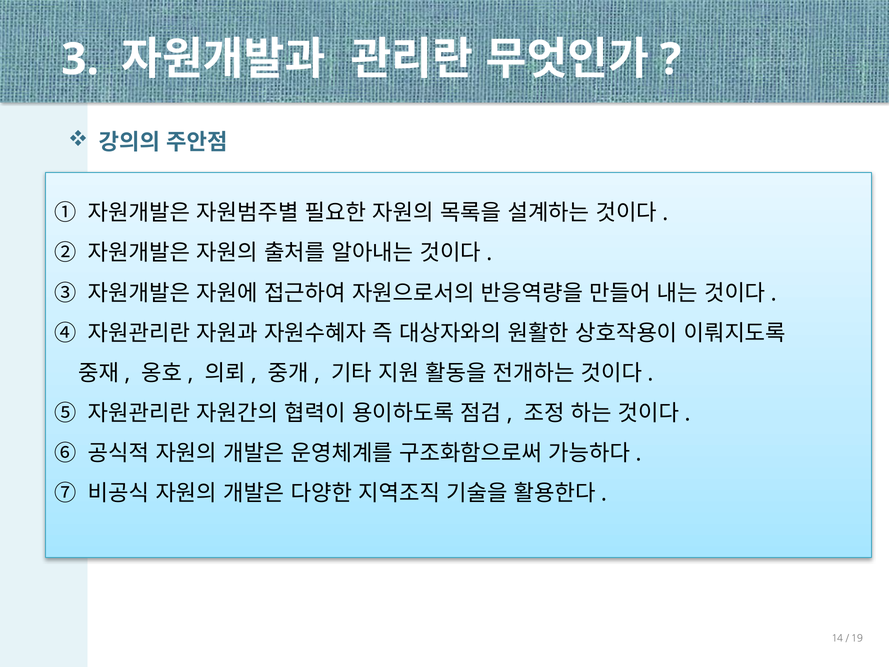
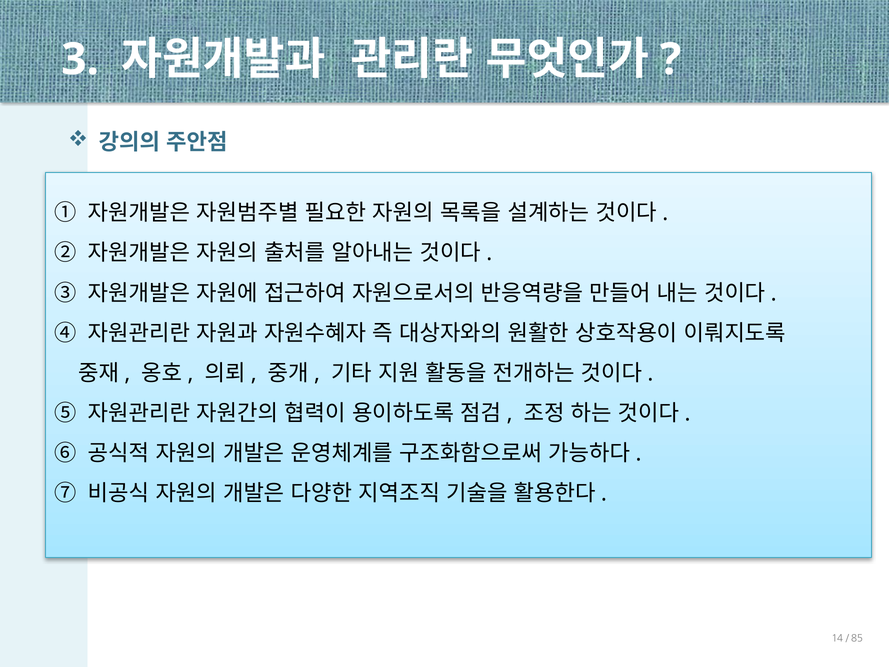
19: 19 -> 85
